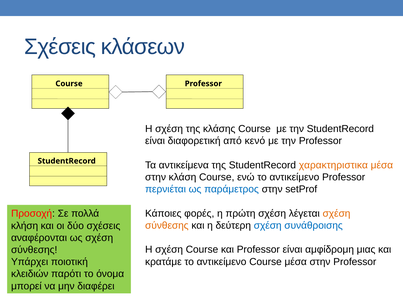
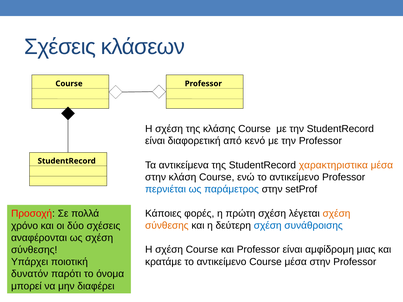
κλήση: κλήση -> χρόνο
κλειδιών: κλειδιών -> δυνατόν
